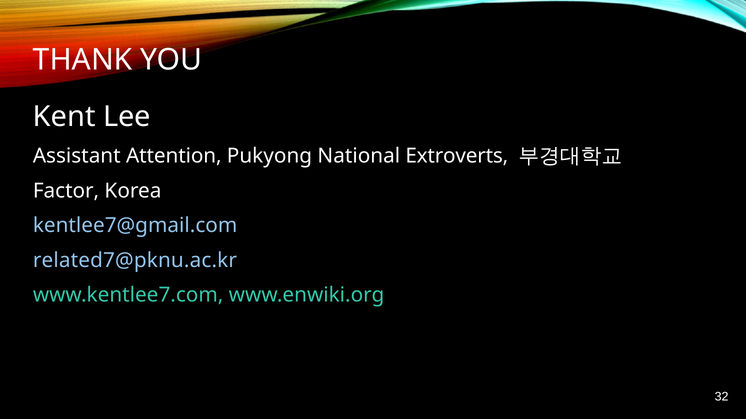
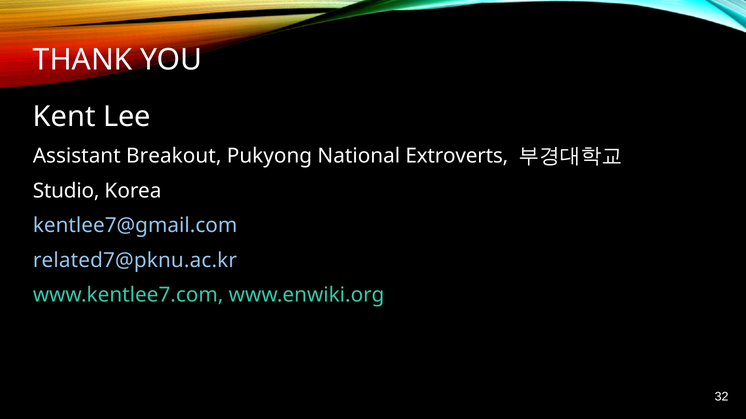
Attention: Attention -> Breakout
Factor: Factor -> Studio
